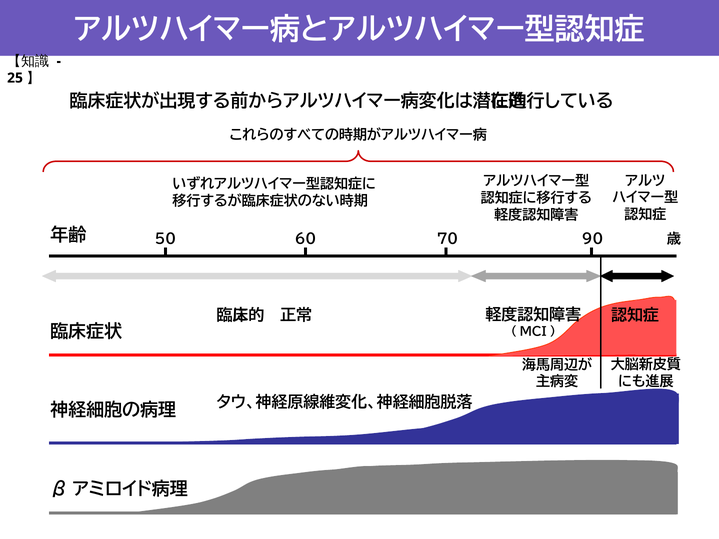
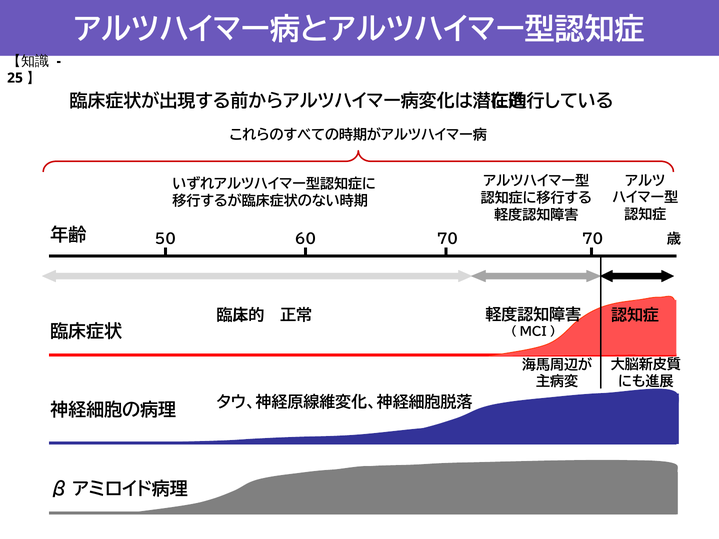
50 90: 90 -> 70
